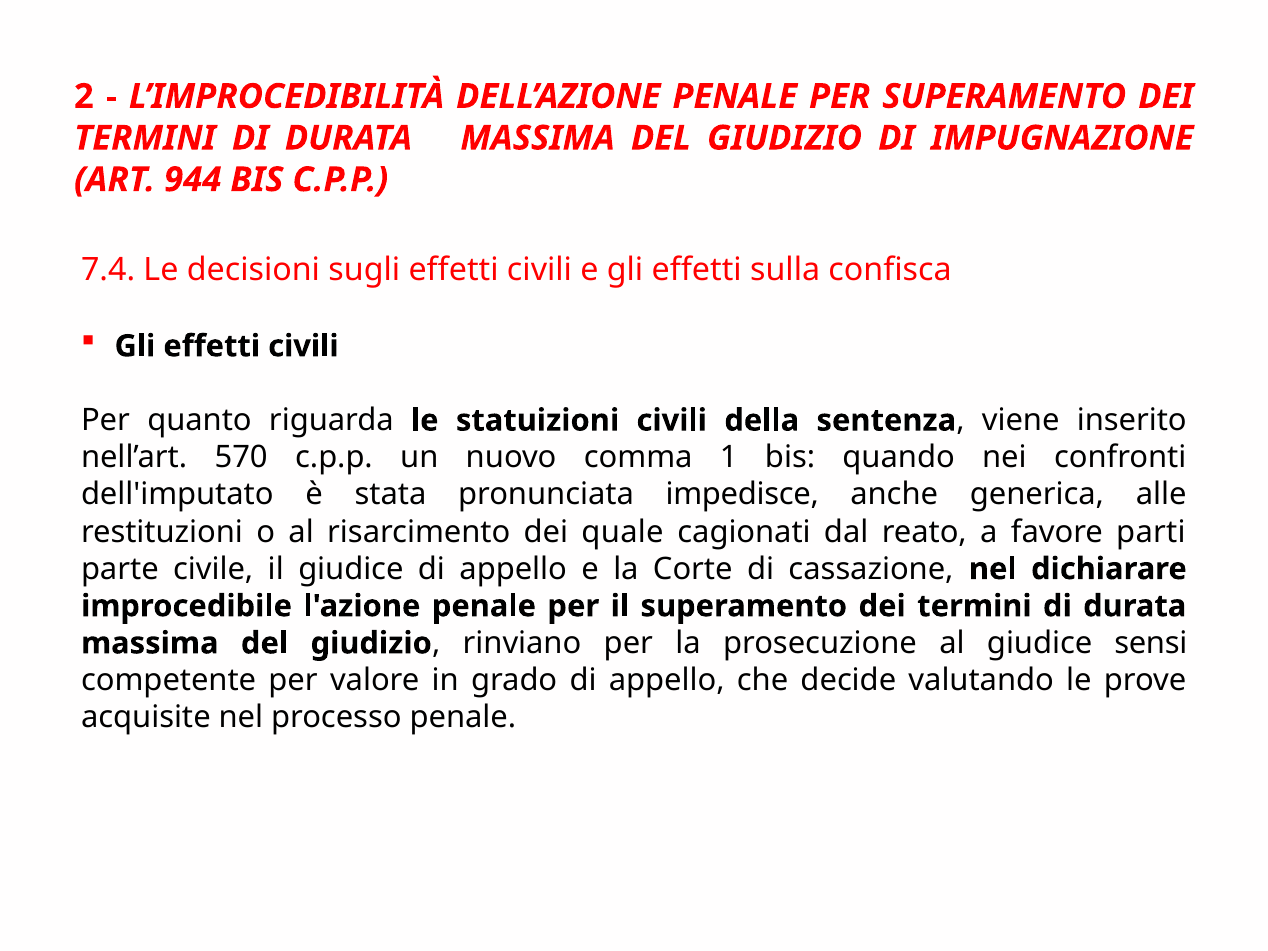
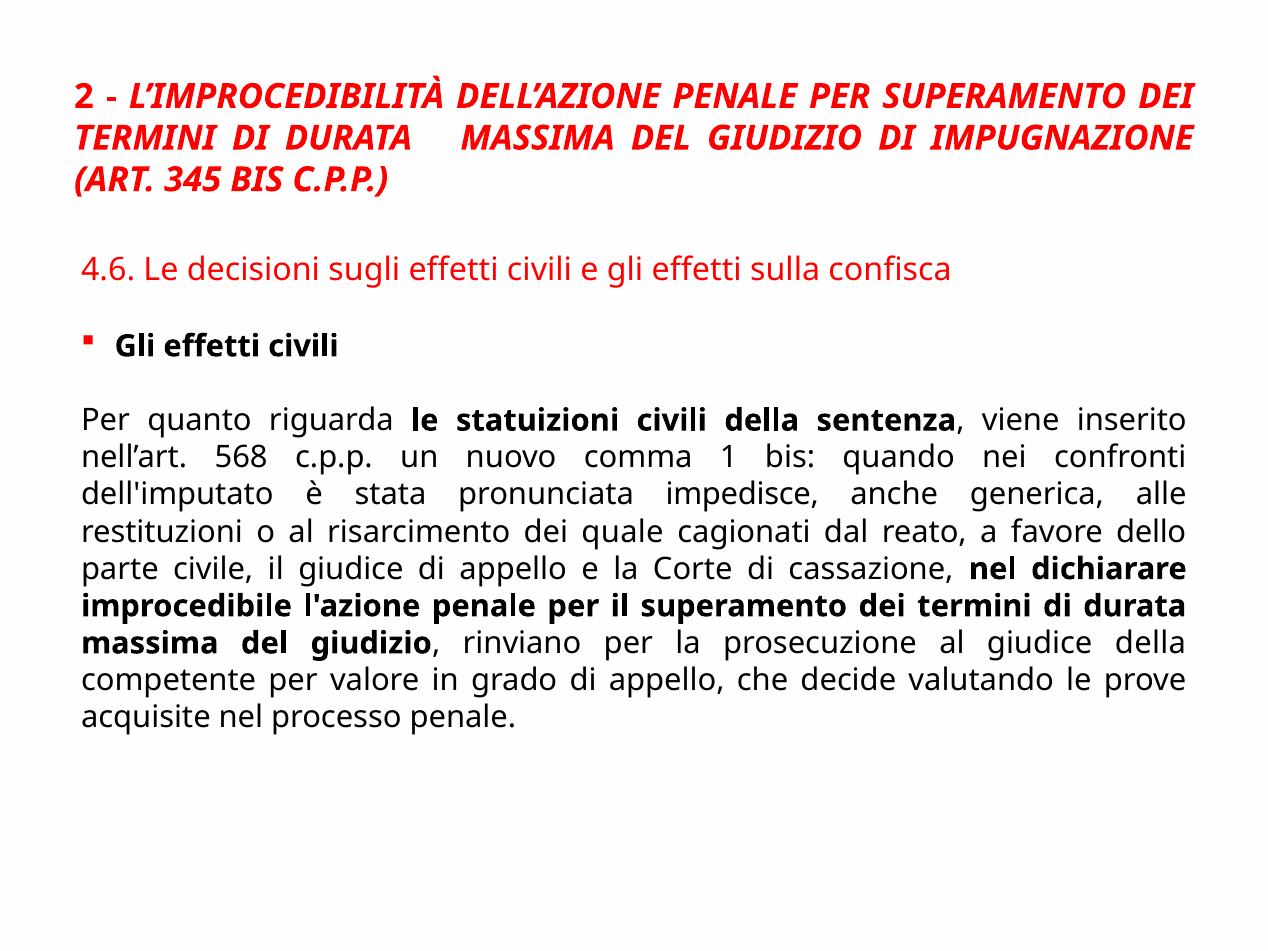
944: 944 -> 345
7.4: 7.4 -> 4.6
570: 570 -> 568
parti: parti -> dello
giudice sensi: sensi -> della
